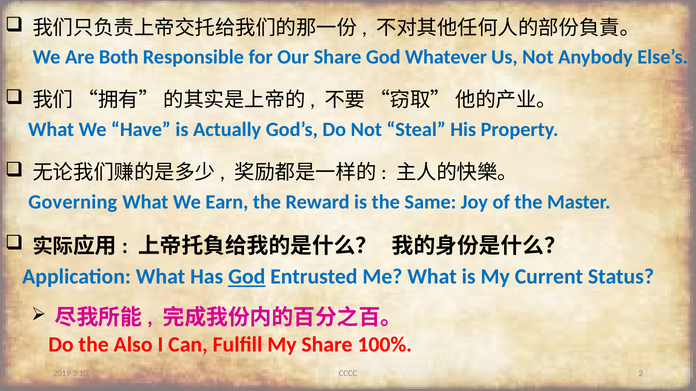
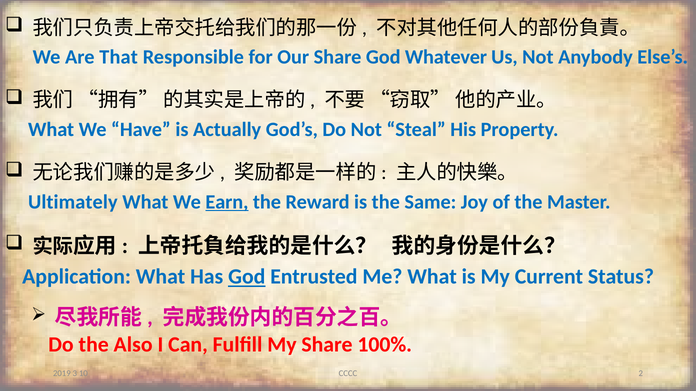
Both: Both -> That
Governing: Governing -> Ultimately
Earn underline: none -> present
